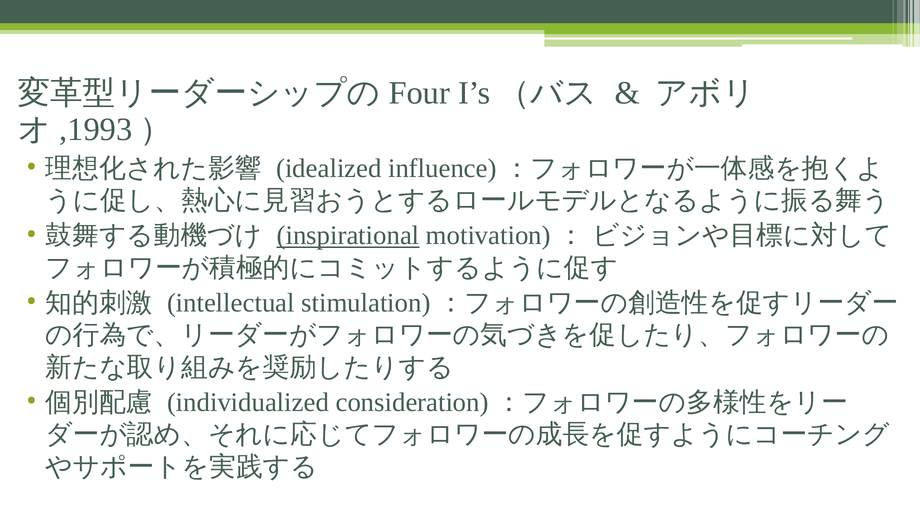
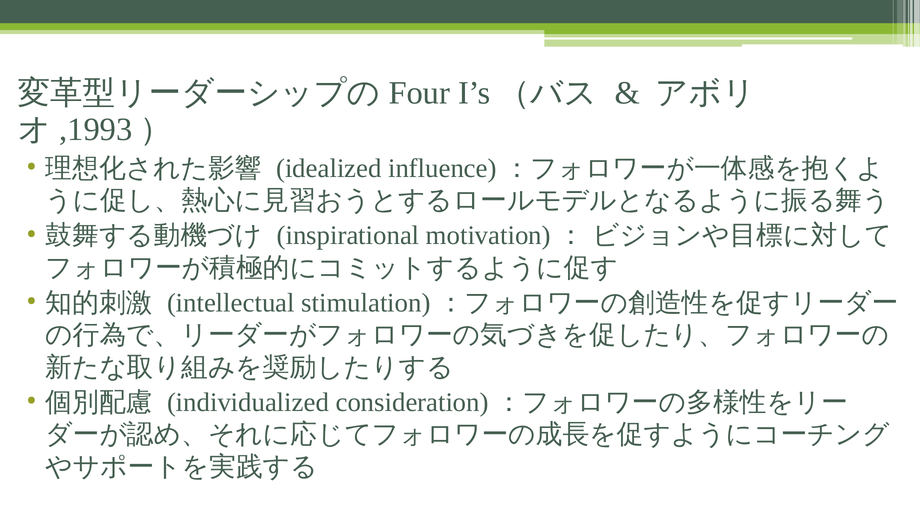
inspirational underline: present -> none
